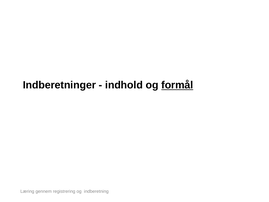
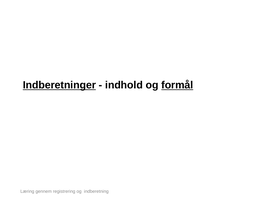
Indberetninger underline: none -> present
